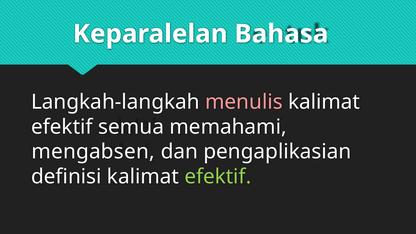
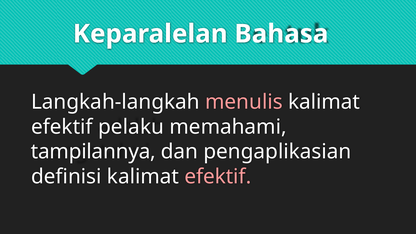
semua: semua -> pelaku
mengabsen: mengabsen -> tampilannya
efektif at (218, 177) colour: light green -> pink
